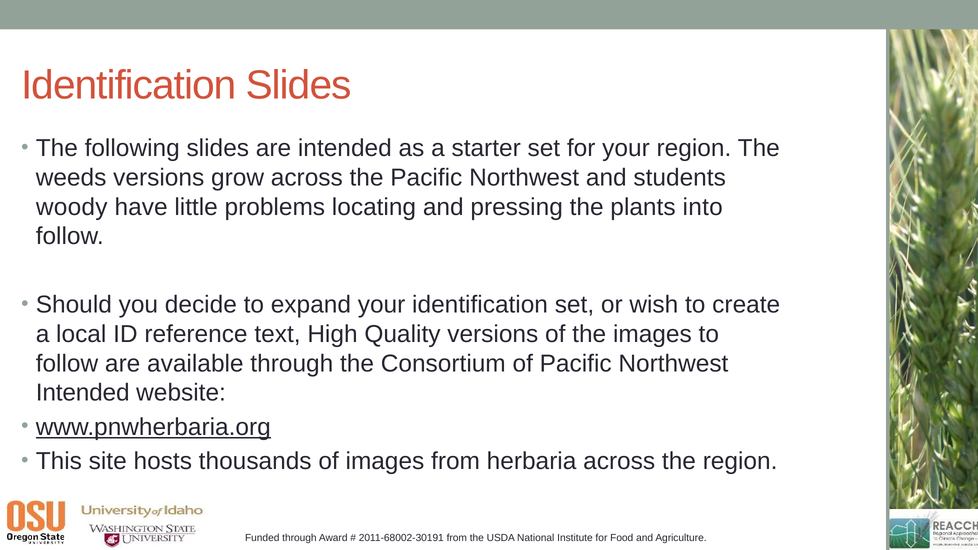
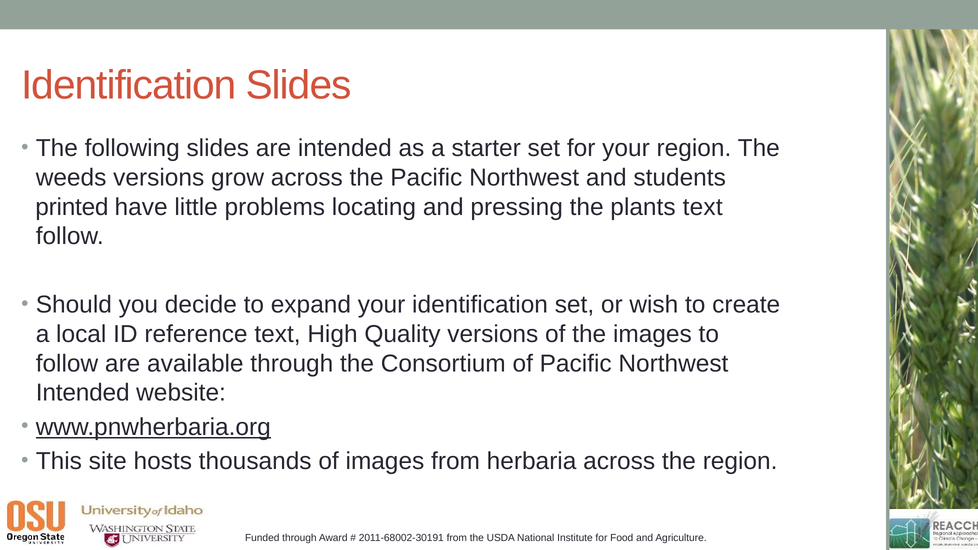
woody: woody -> printed
plants into: into -> text
